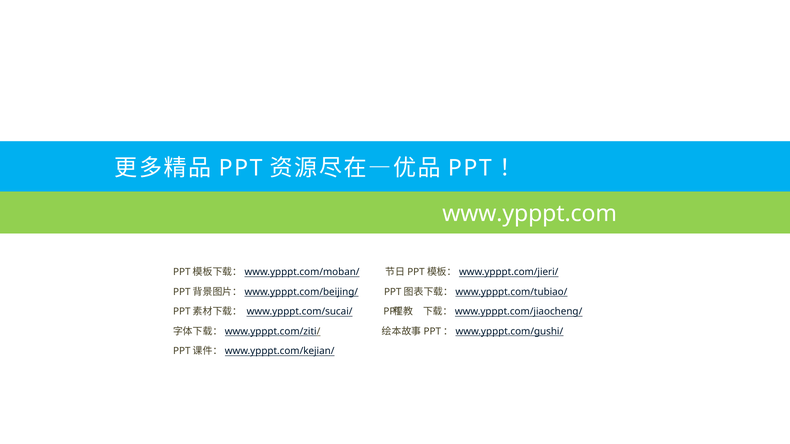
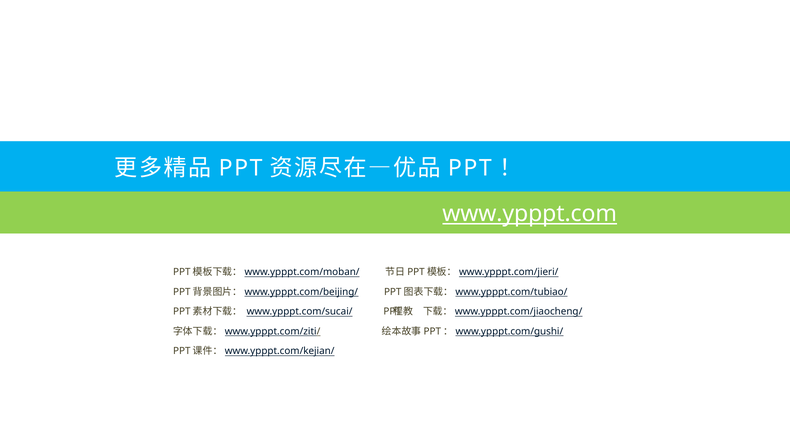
www.ypppt.com underline: none -> present
